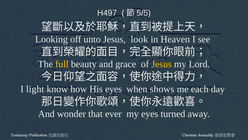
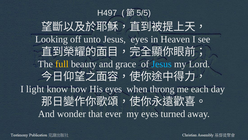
Jesus look: look -> eyes
Jesus at (162, 64) colour: yellow -> light blue
shows: shows -> throng
